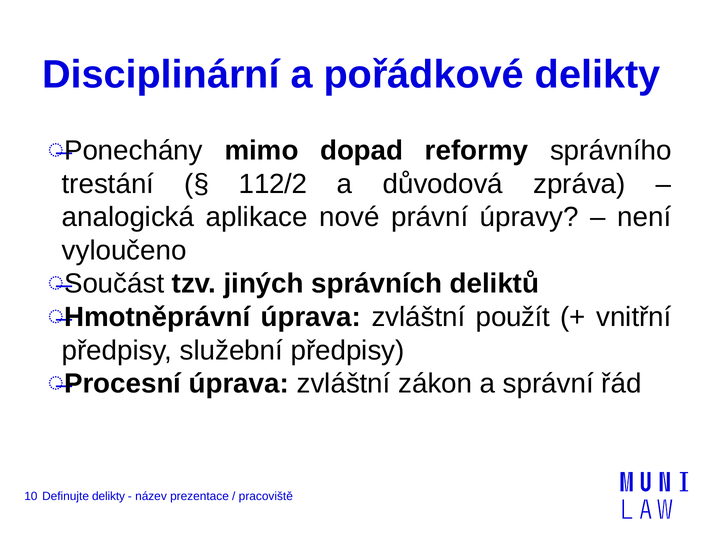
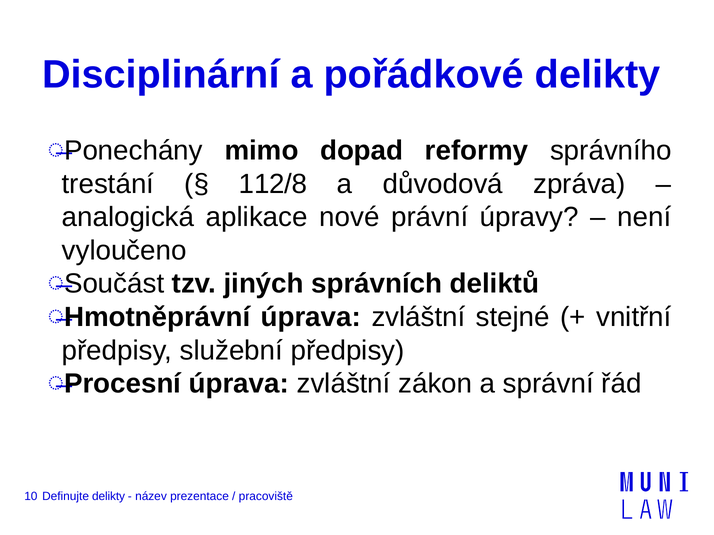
112/2: 112/2 -> 112/8
použít: použít -> stejné
